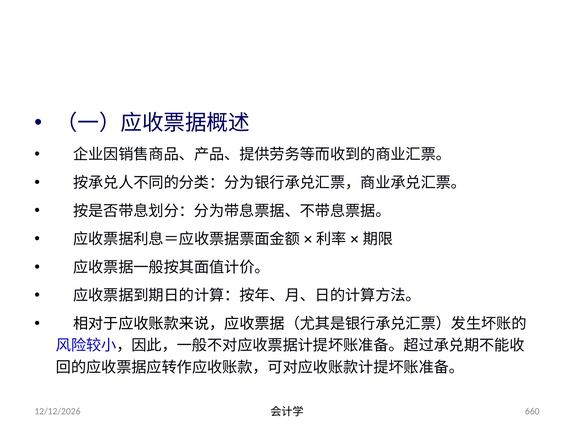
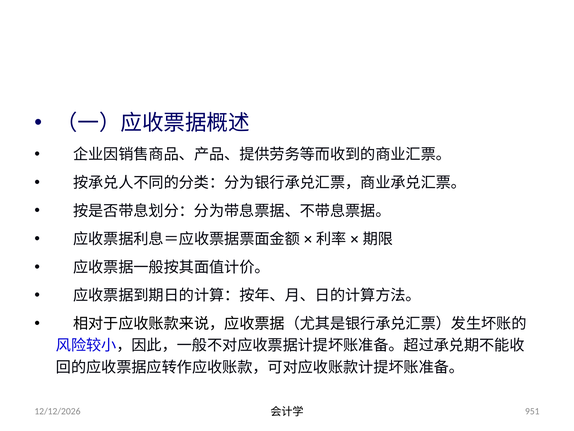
660: 660 -> 951
